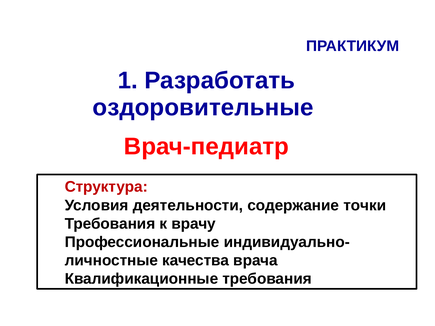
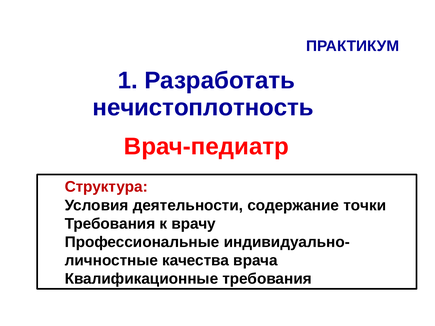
оздоровительные: оздоровительные -> нечистоплотность
